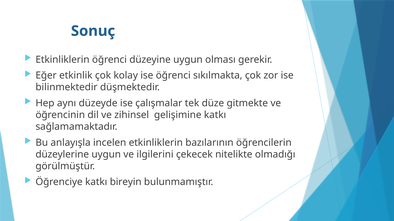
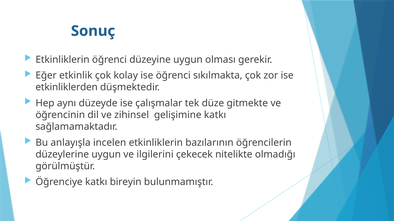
bilinmektedir: bilinmektedir -> etkinliklerden
